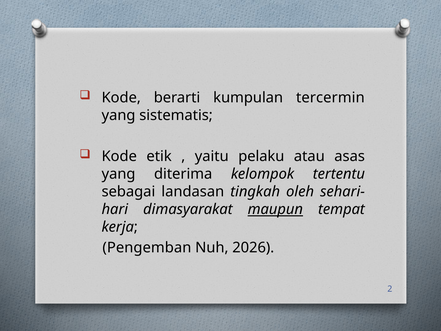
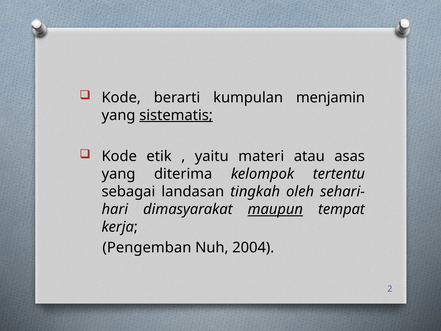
tercermin: tercermin -> menjamin
sistematis underline: none -> present
pelaku: pelaku -> materi
2026: 2026 -> 2004
